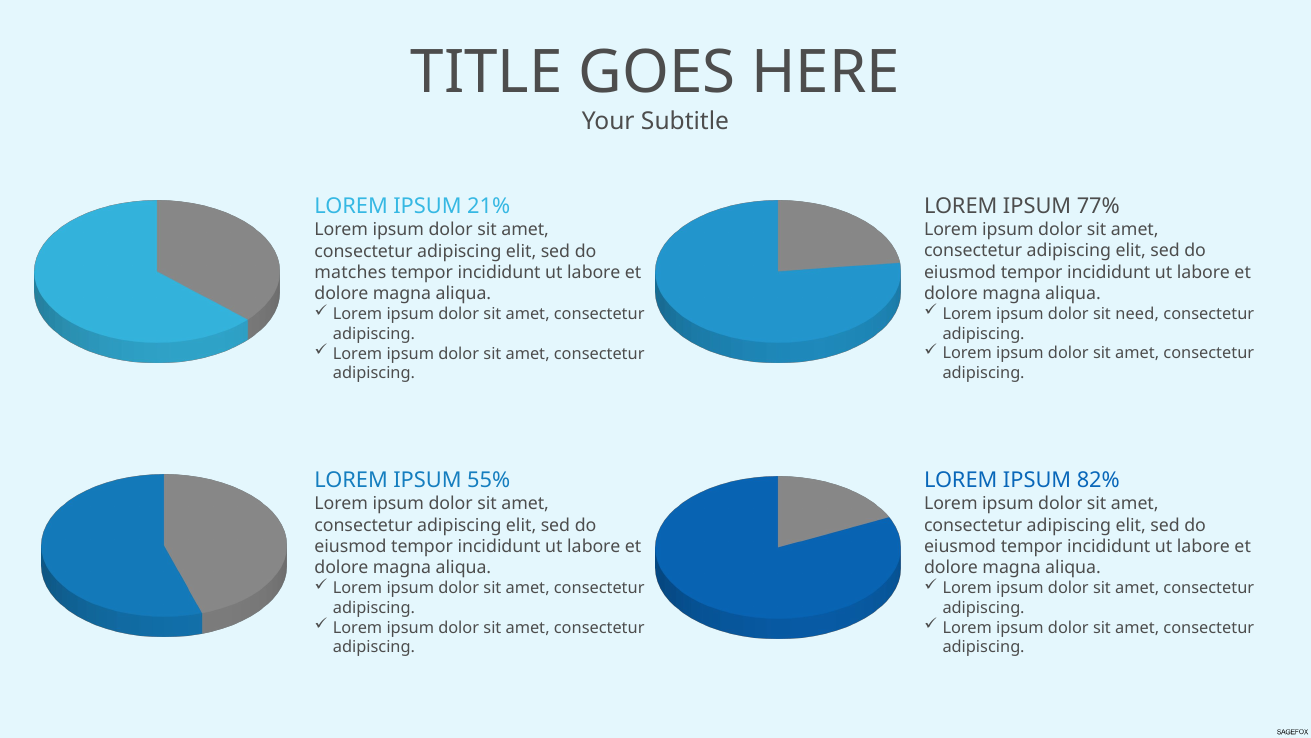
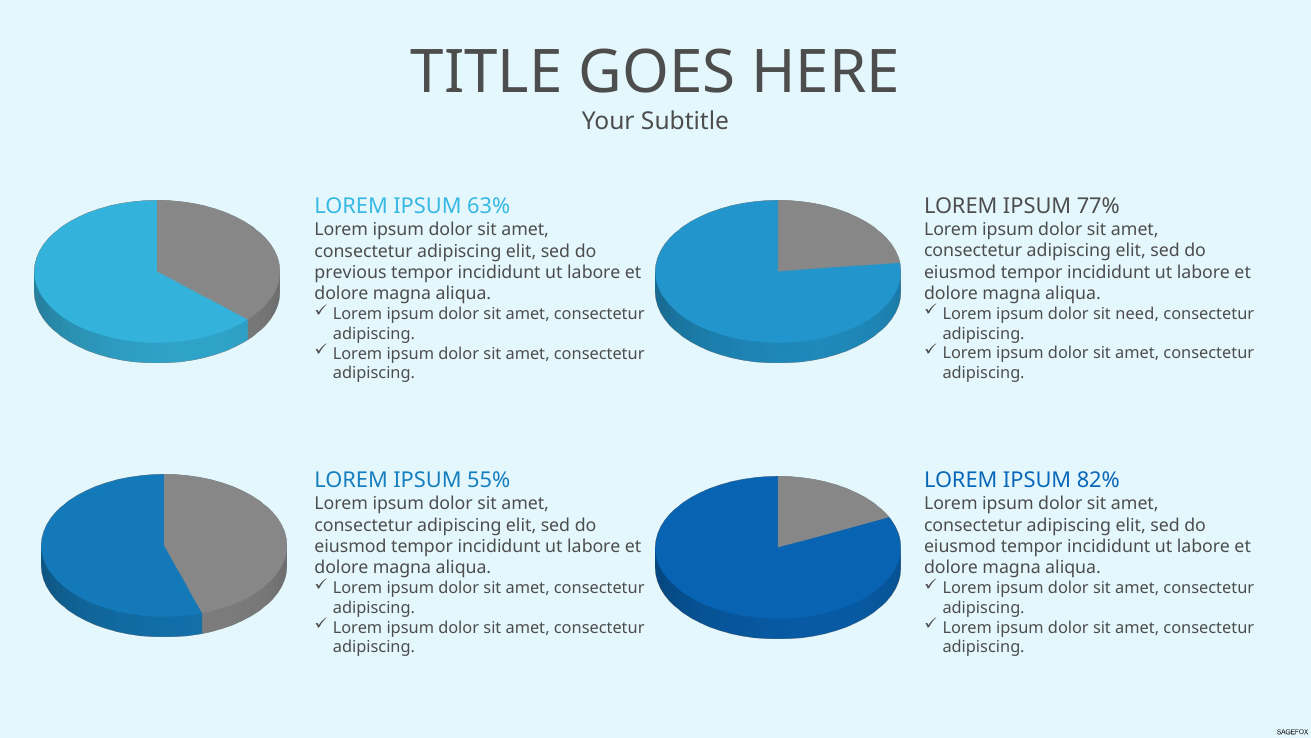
21%: 21% -> 63%
matches: matches -> previous
